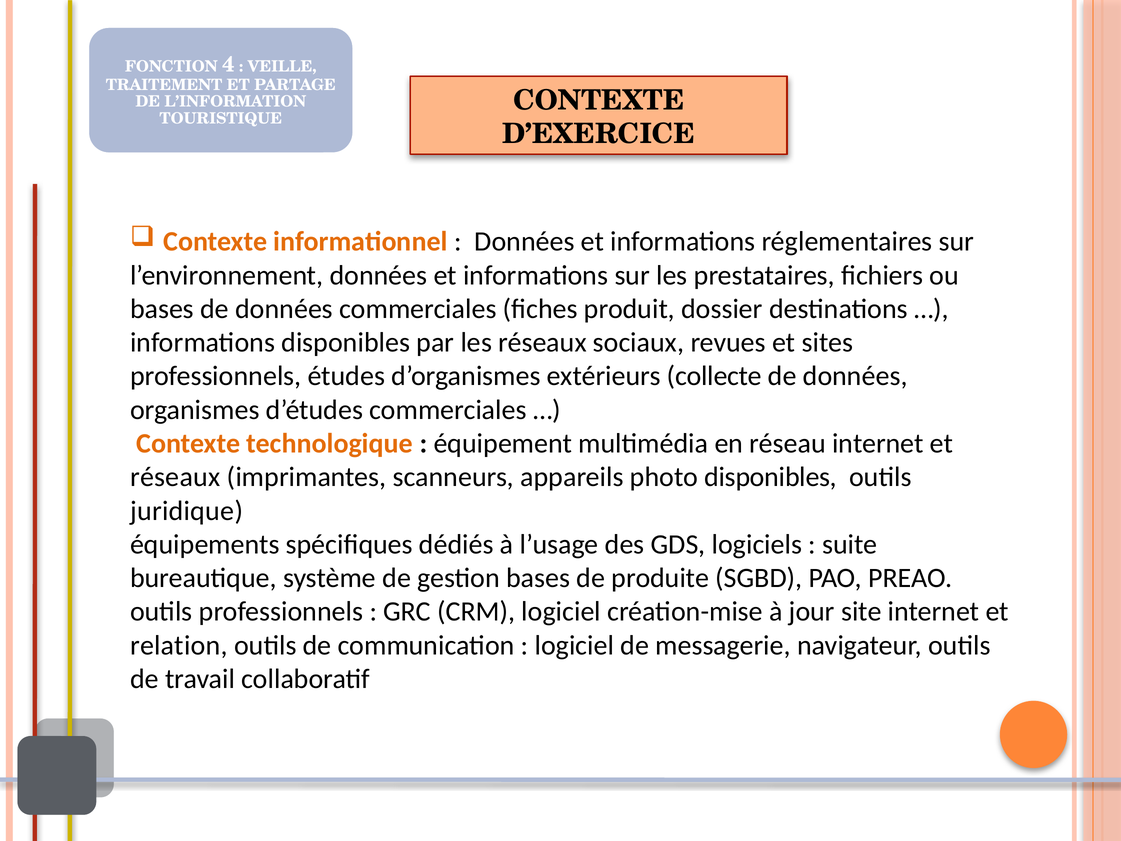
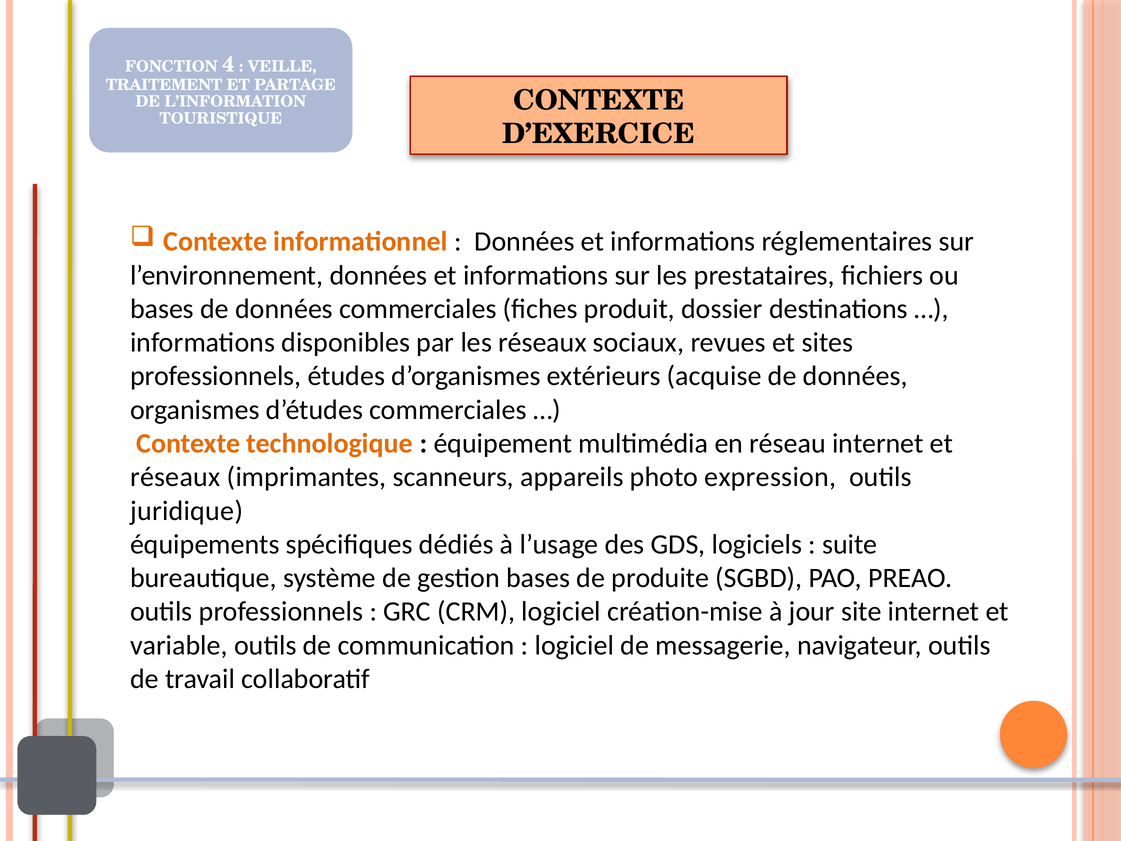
collecte: collecte -> acquise
photo disponibles: disponibles -> expression
relation: relation -> variable
